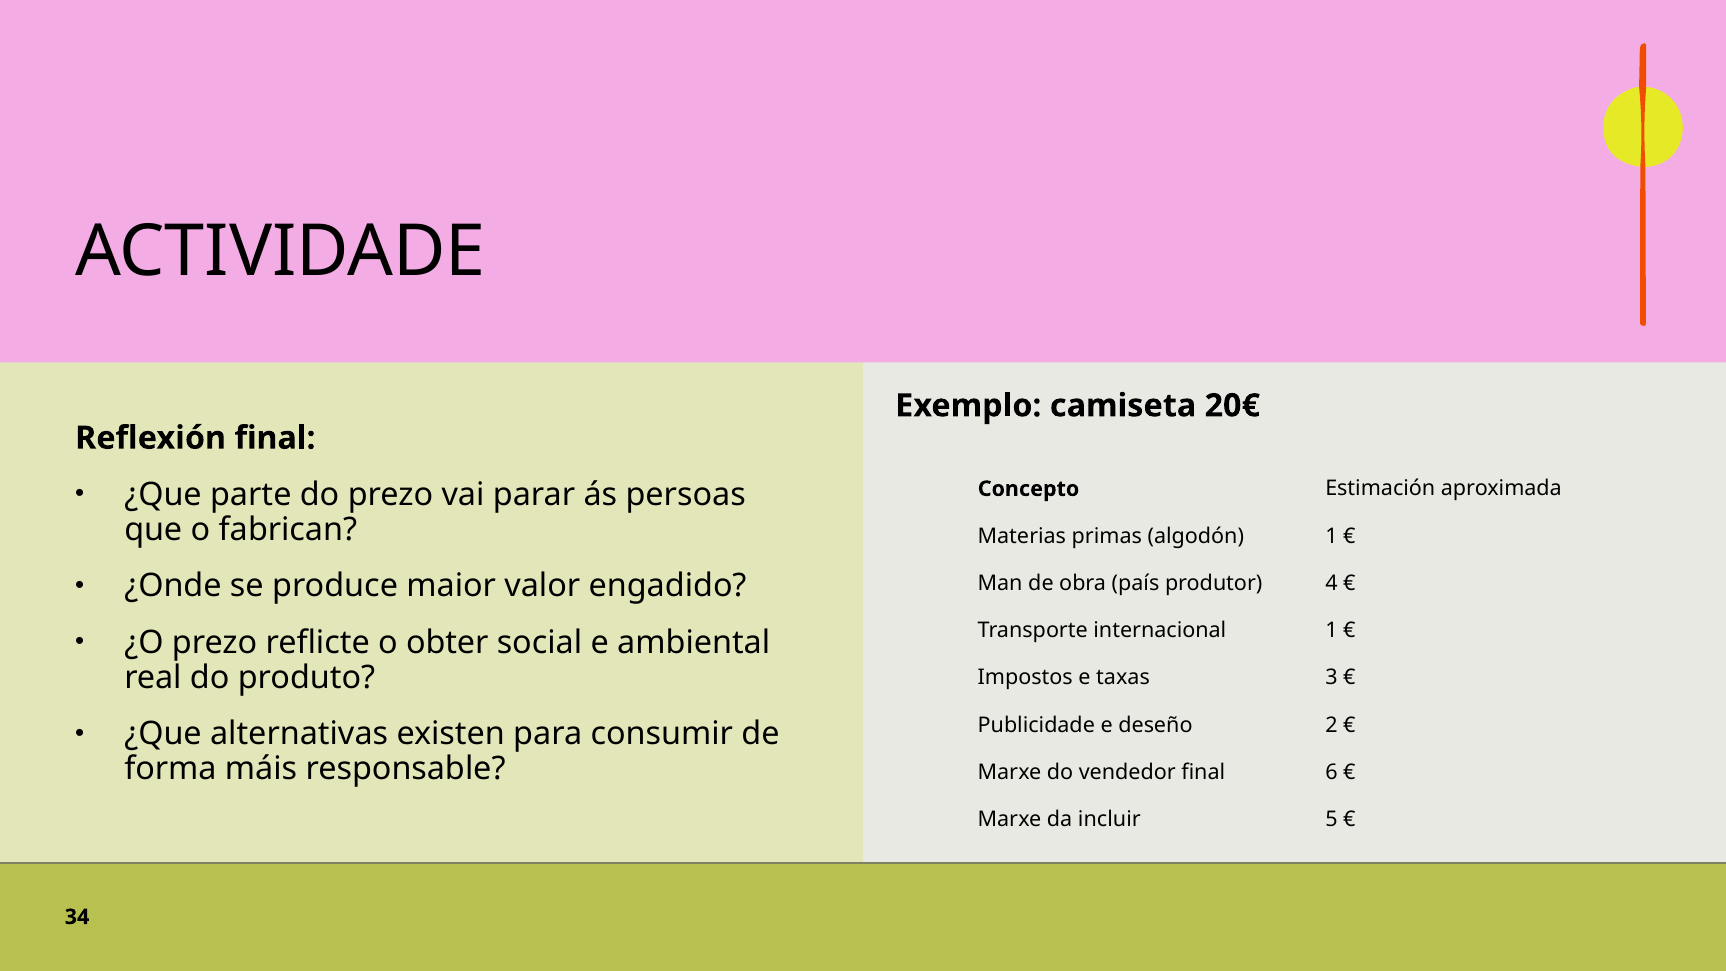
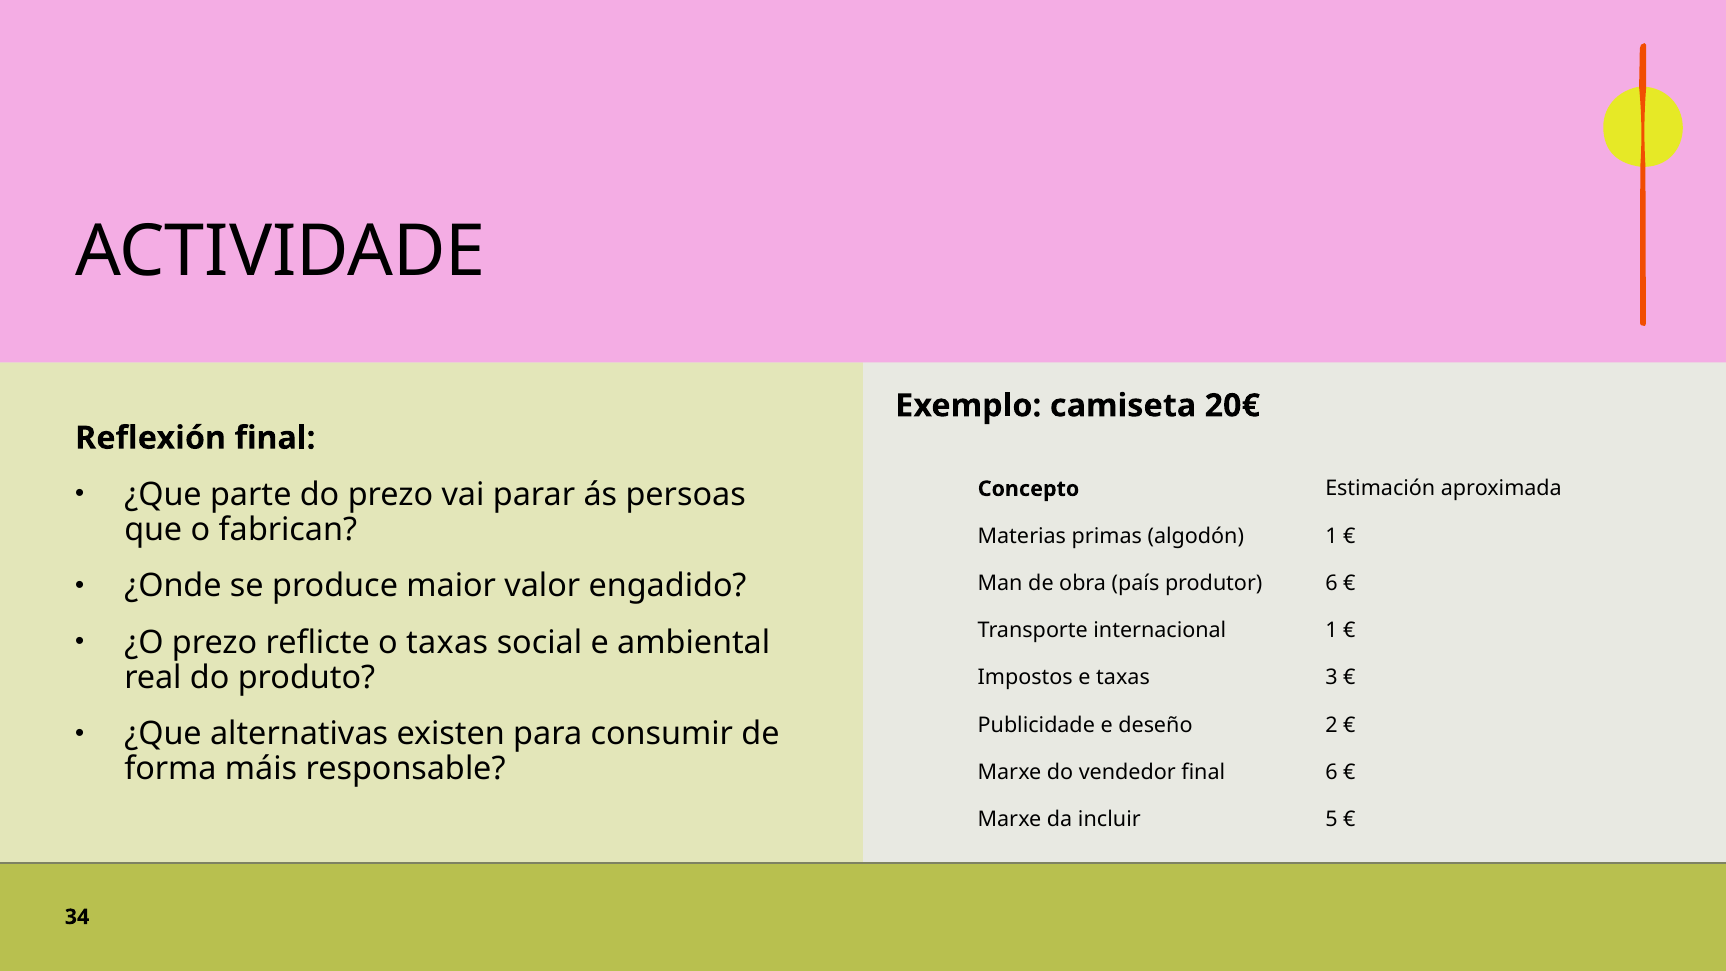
produtor 4: 4 -> 6
o obter: obter -> taxas
